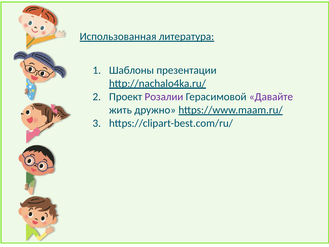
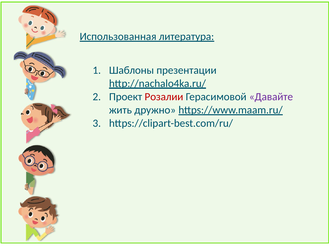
Розалии colour: purple -> red
